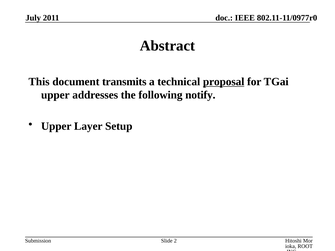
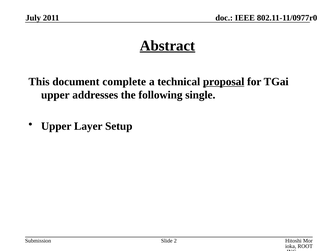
Abstract underline: none -> present
transmits: transmits -> complete
notify: notify -> single
